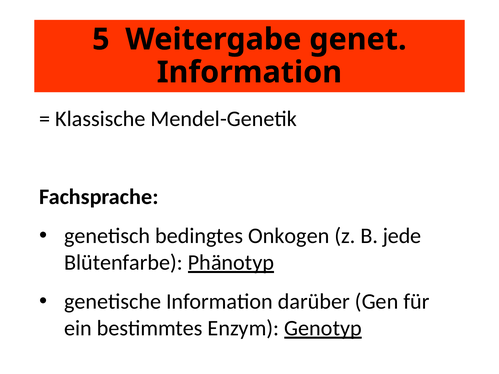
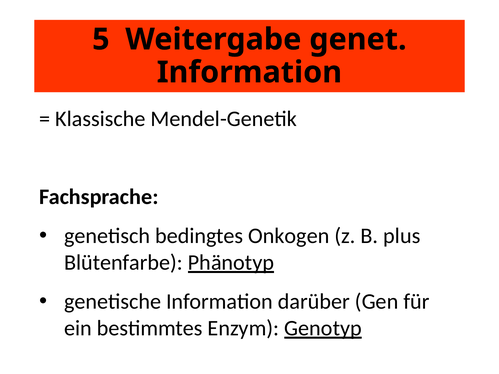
jede: jede -> plus
